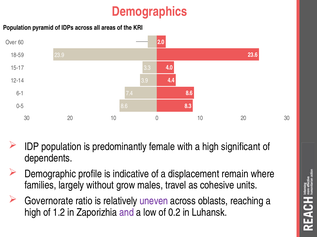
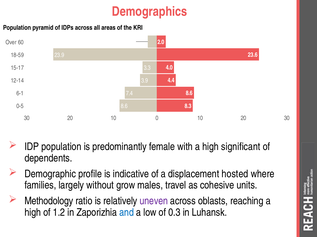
remain: remain -> hosted
Governorate: Governorate -> Methodology
and colour: purple -> blue
0.2: 0.2 -> 0.3
